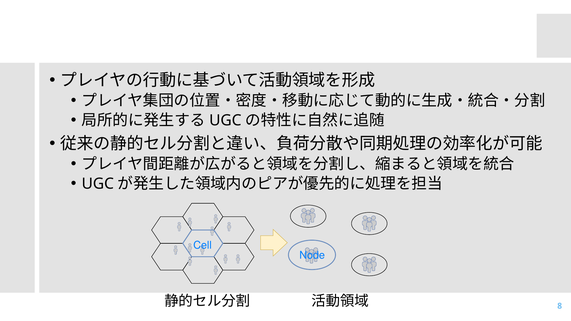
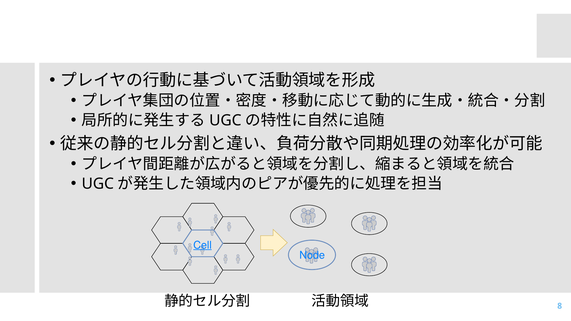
Cell underline: none -> present
